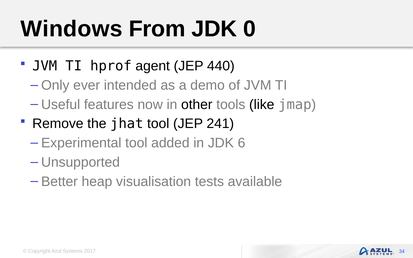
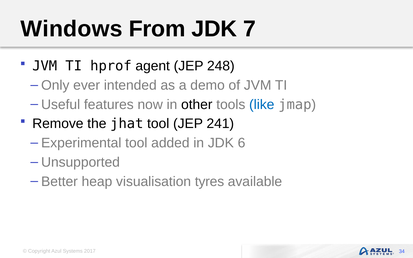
0: 0 -> 7
440: 440 -> 248
like colour: black -> blue
tests: tests -> tyres
